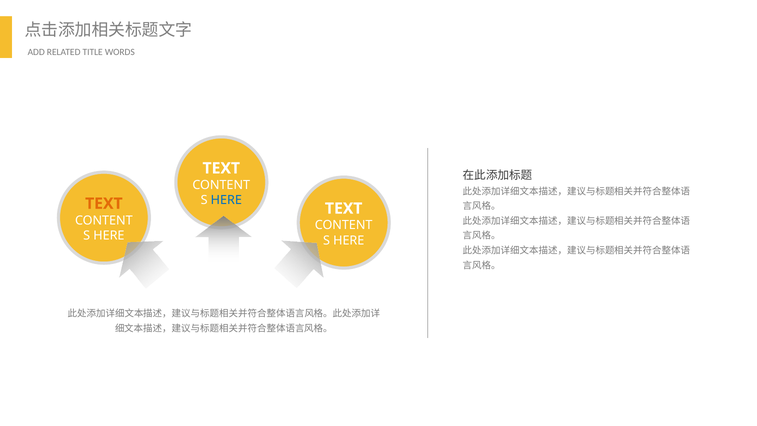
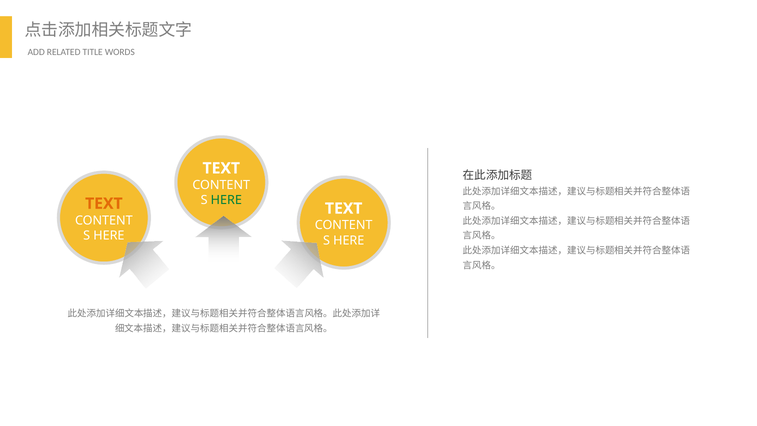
HERE at (226, 200) colour: blue -> green
